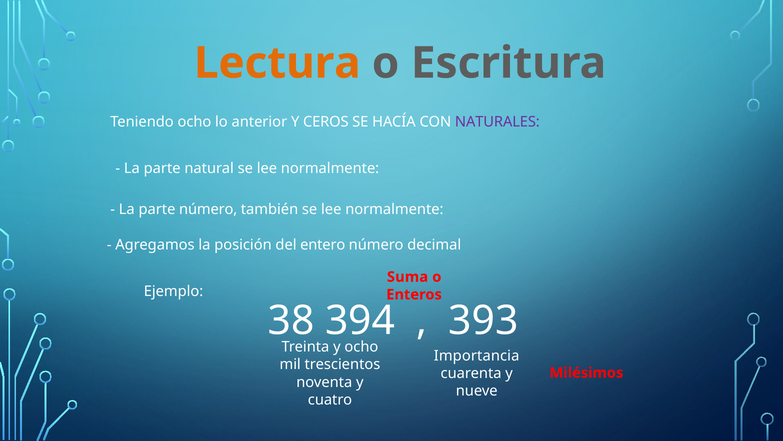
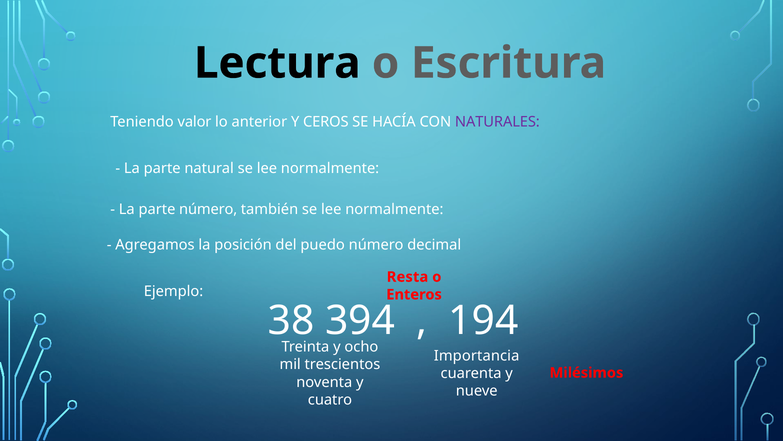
Lectura colour: orange -> black
Teniendo ocho: ocho -> valor
entero: entero -> puedo
Suma: Suma -> Resta
393: 393 -> 194
